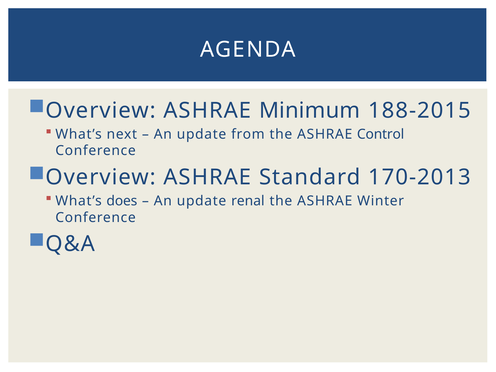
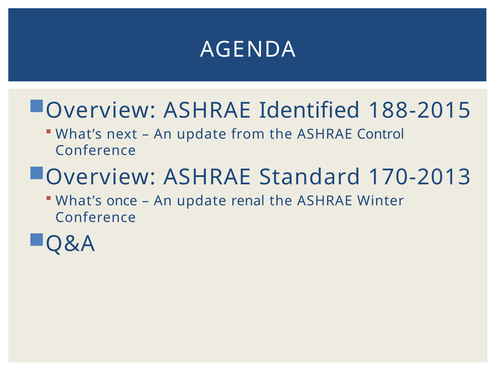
Minimum: Minimum -> Identified
does: does -> once
